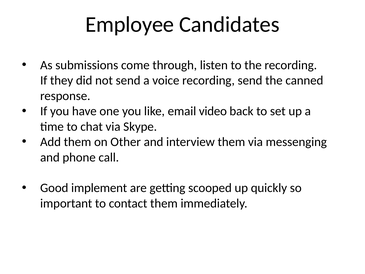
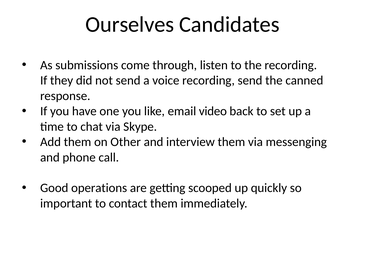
Employee: Employee -> Ourselves
implement: implement -> operations
